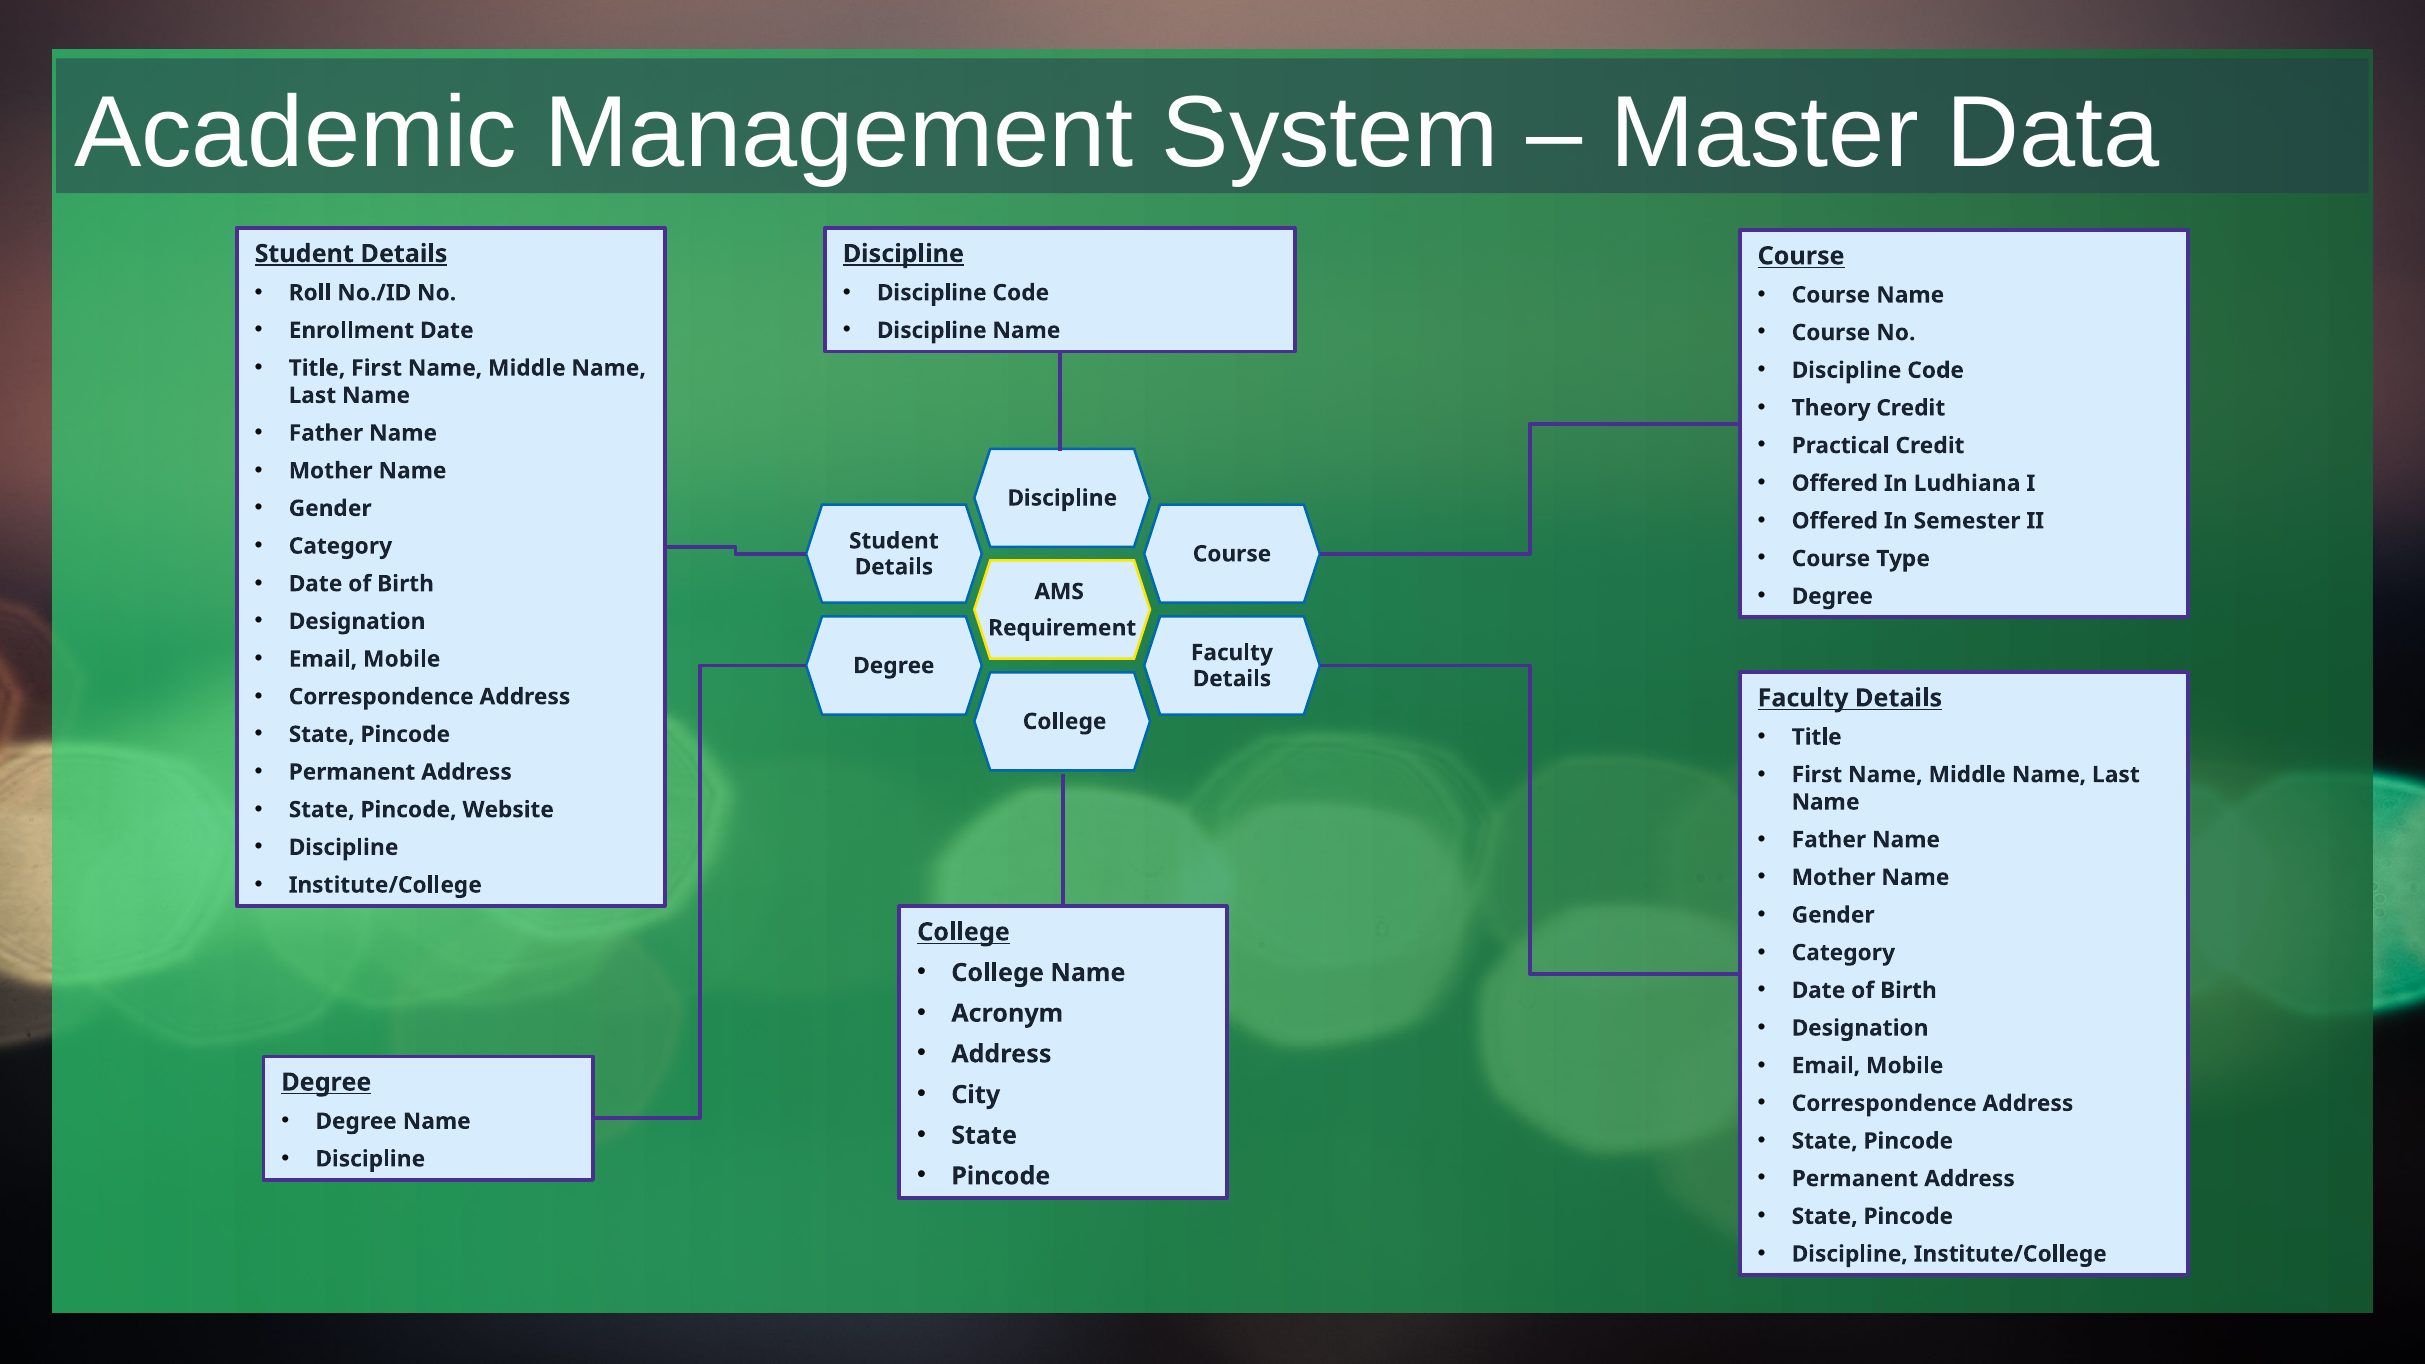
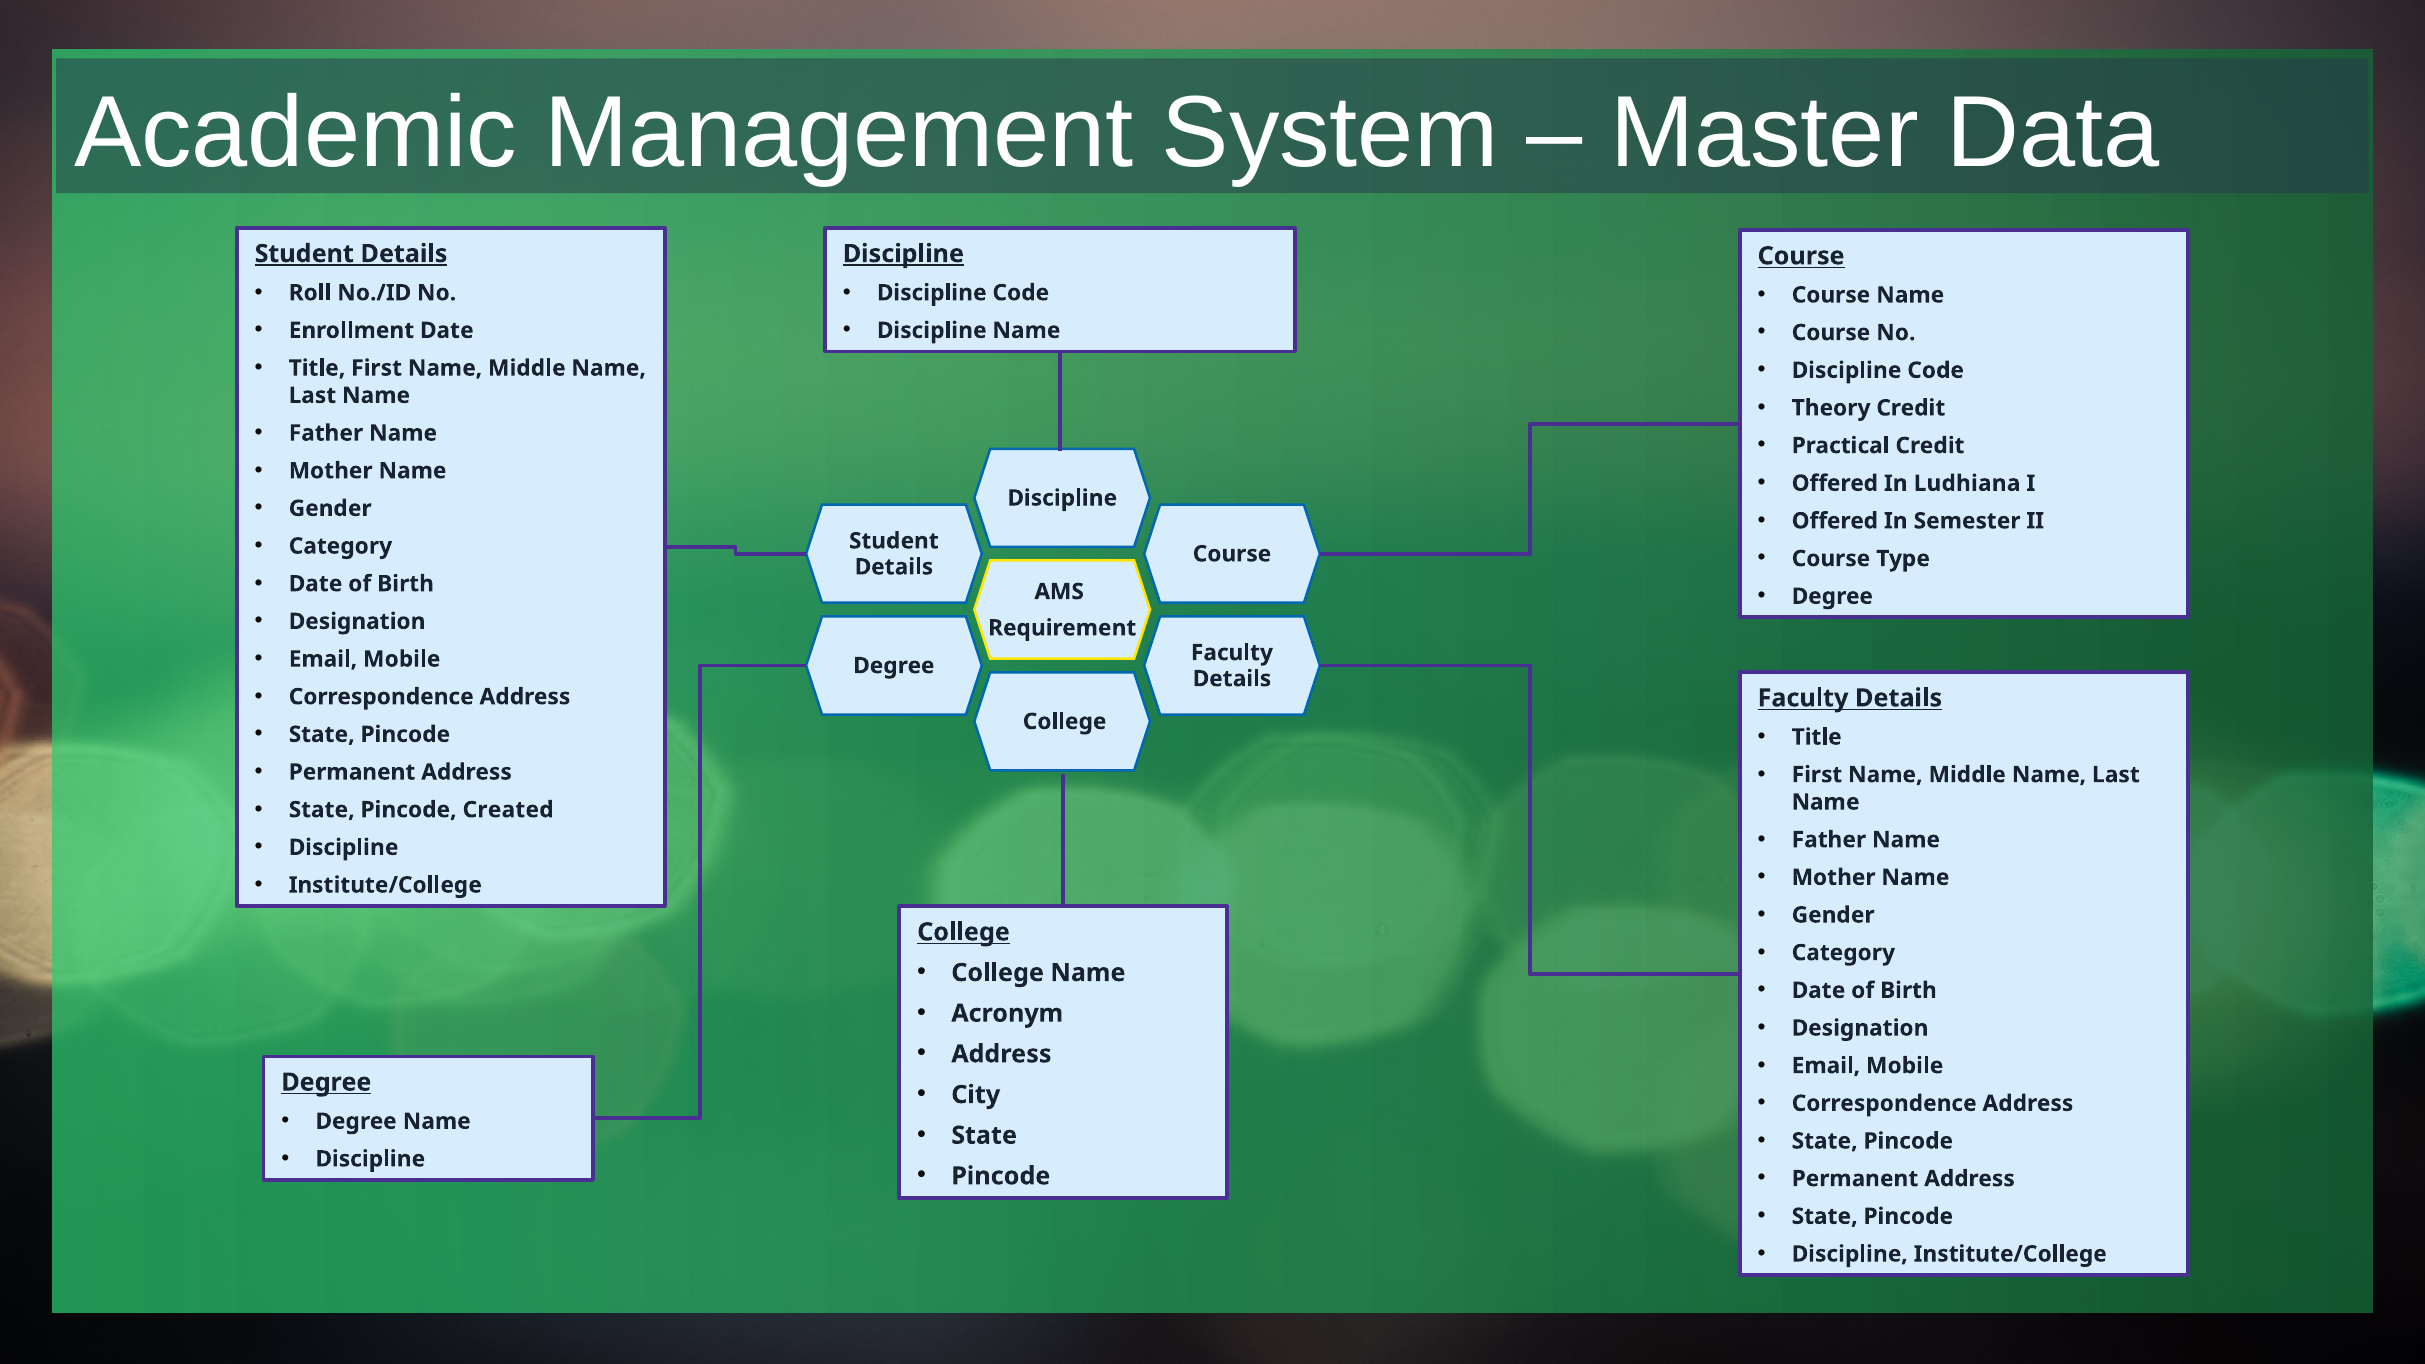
Website: Website -> Created
